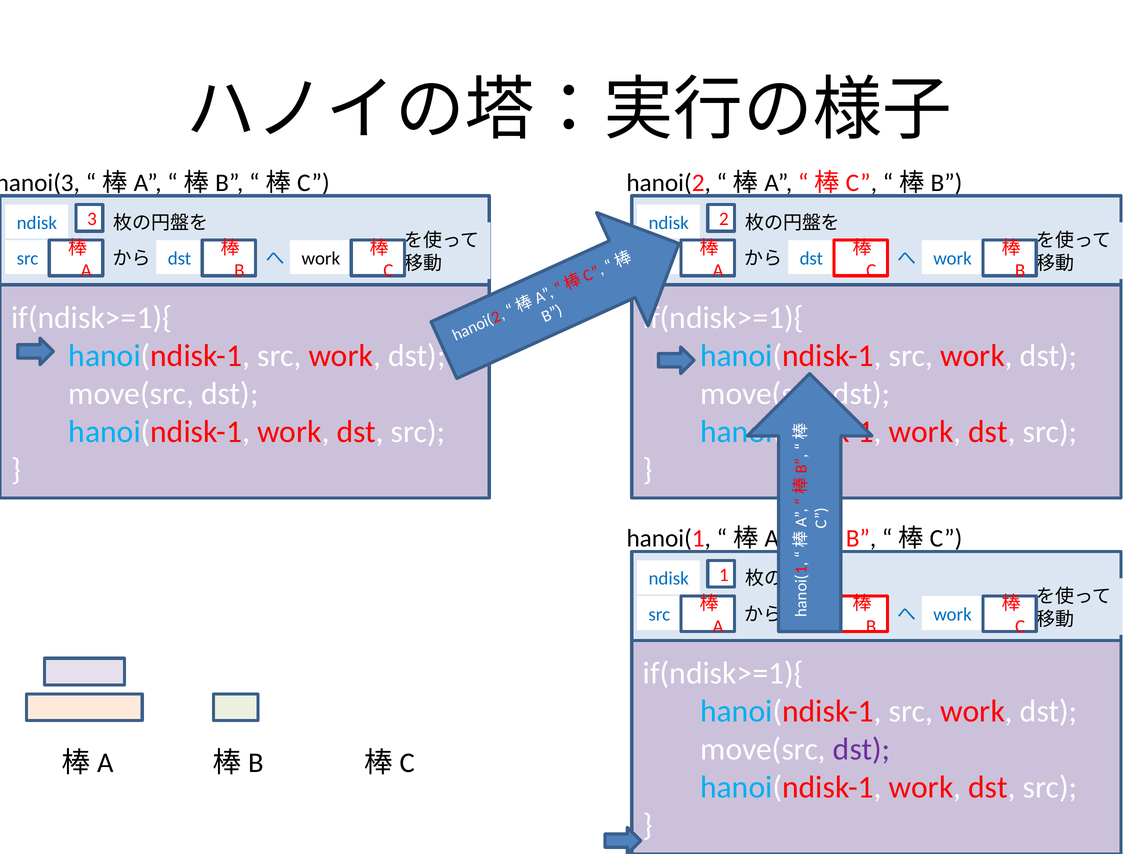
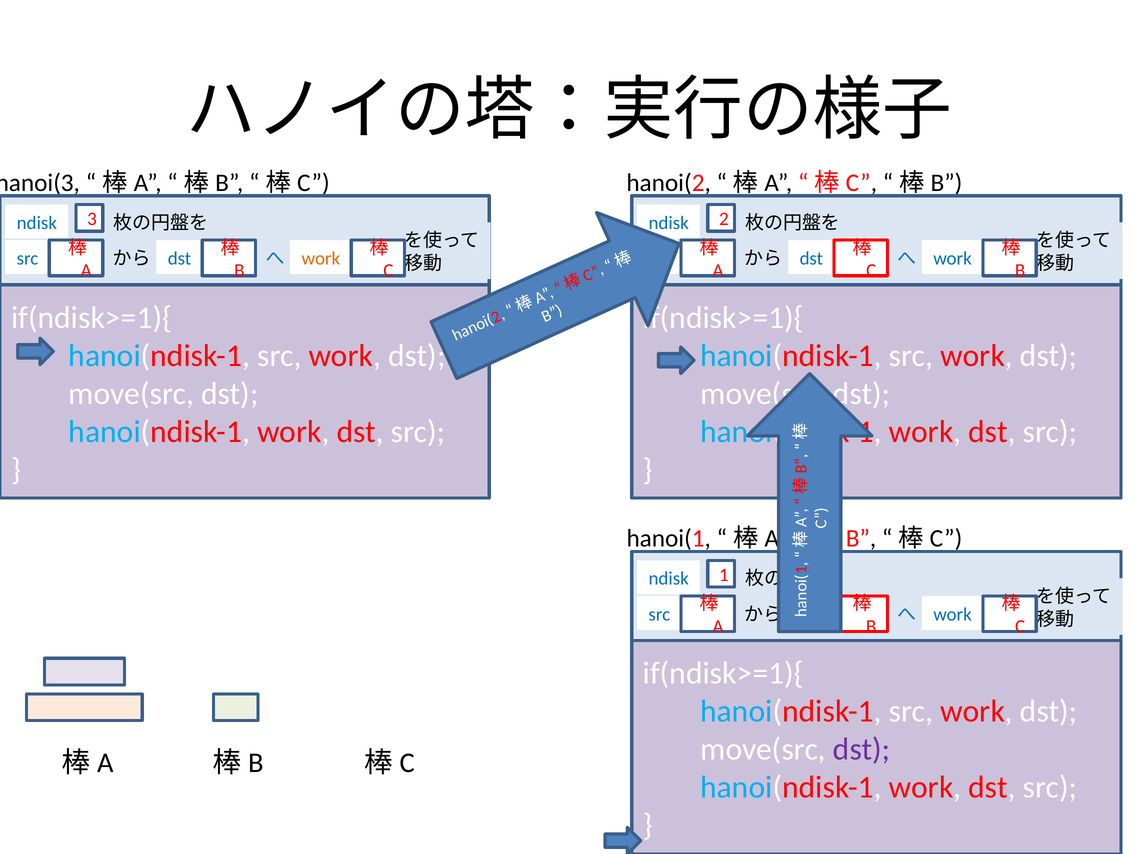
work at (321, 259) colour: black -> orange
